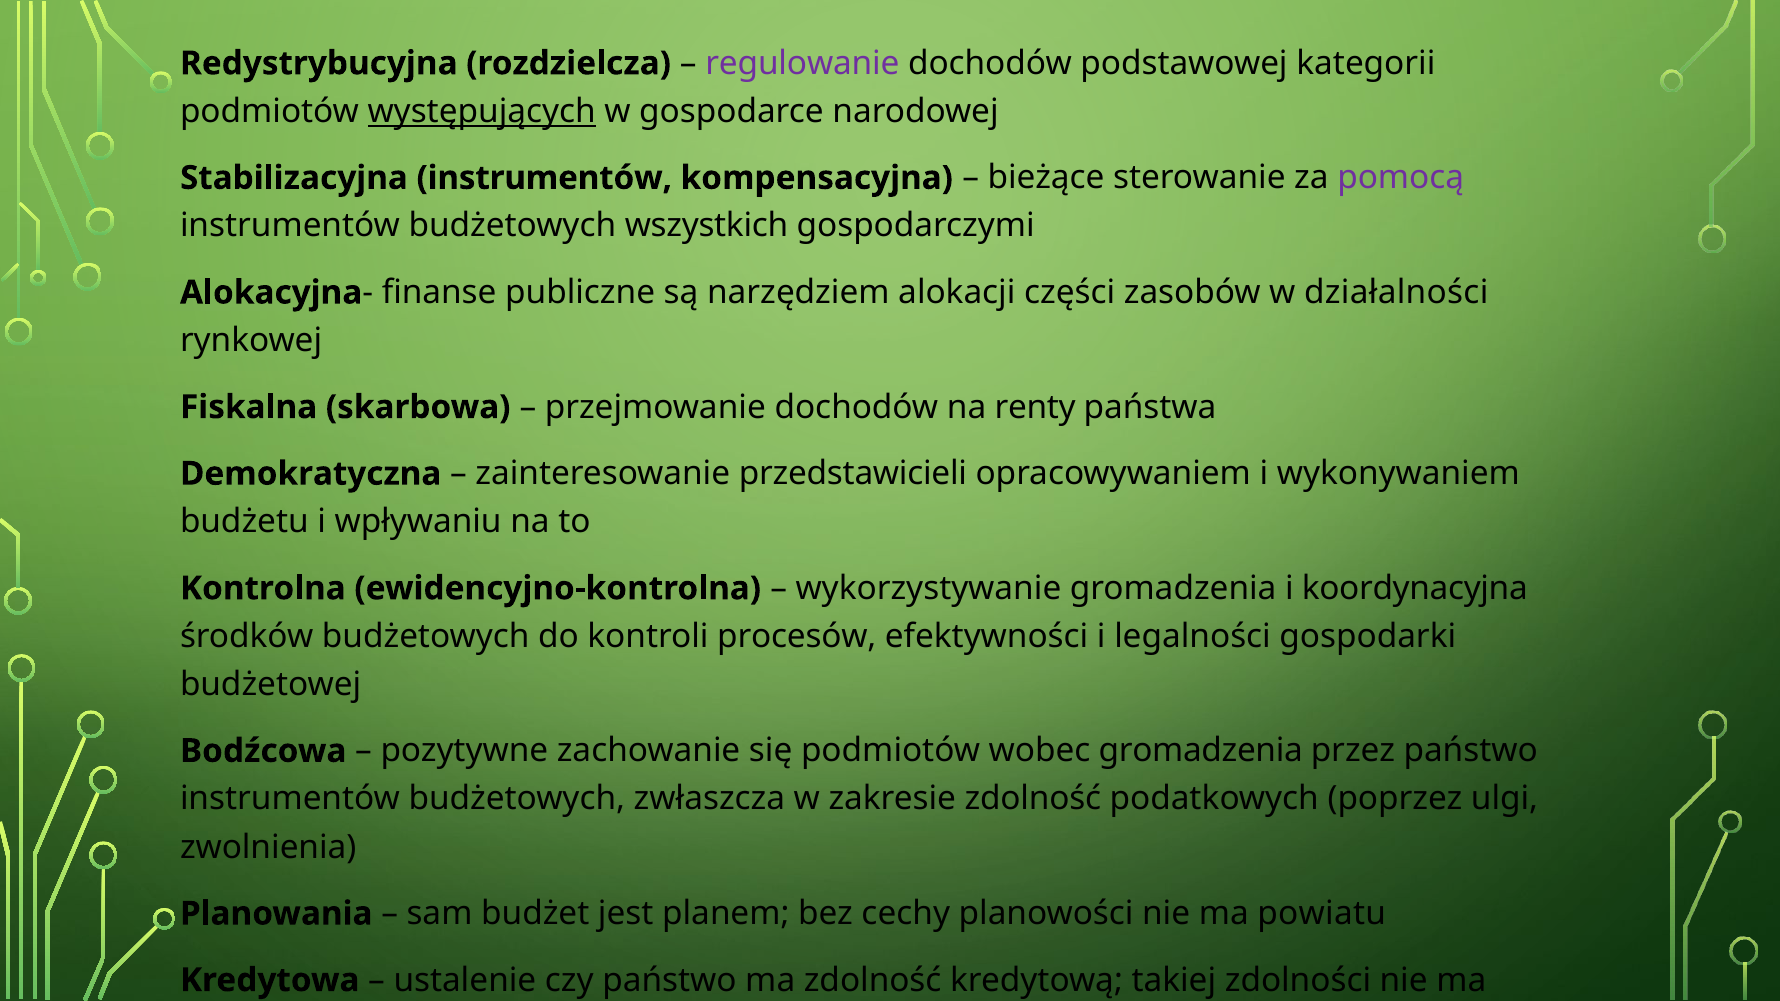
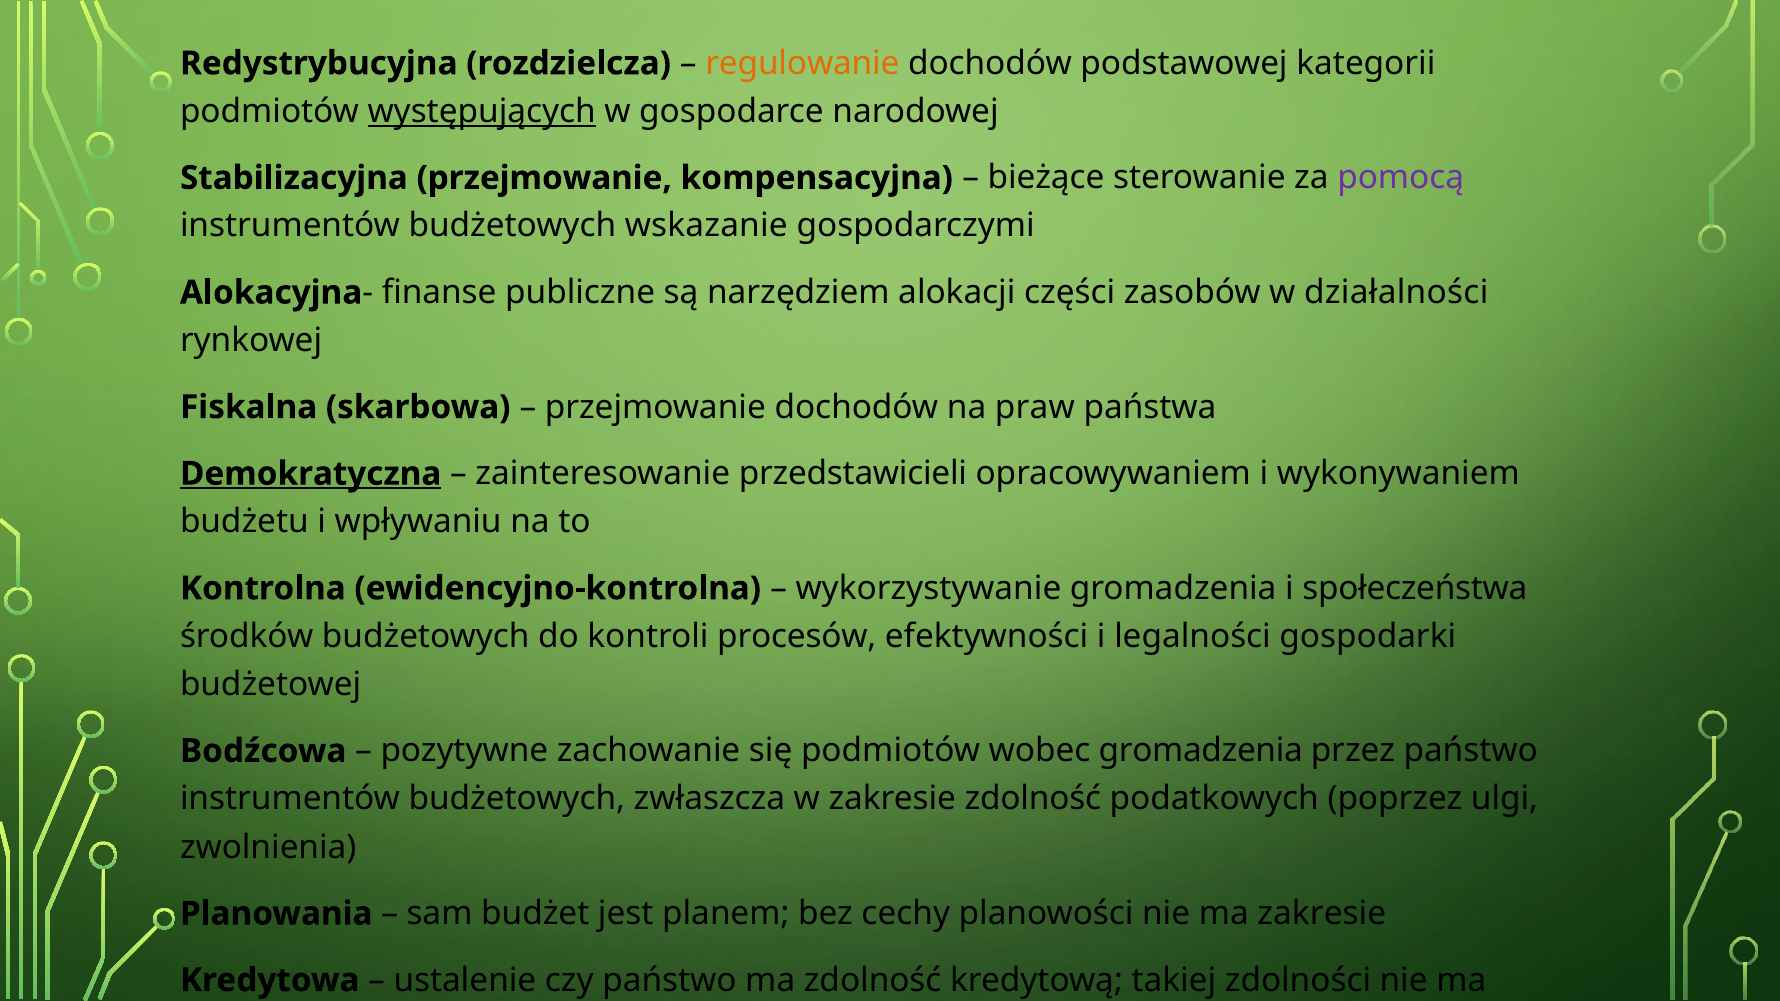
regulowanie colour: purple -> orange
Stabilizacyjna instrumentów: instrumentów -> przejmowanie
wszystkich: wszystkich -> wskazanie
renty: renty -> praw
Demokratyczna underline: none -> present
koordynacyjna: koordynacyjna -> społeczeństwa
ma powiatu: powiatu -> zakresie
